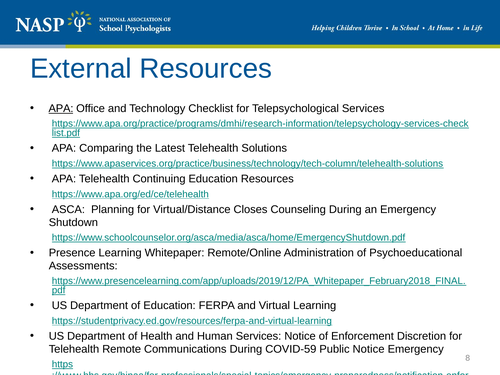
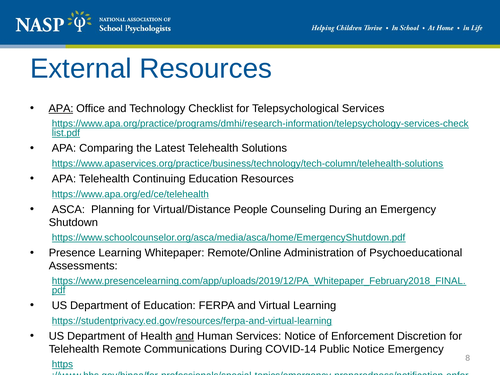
Closes: Closes -> People
and at (185, 336) underline: none -> present
COVID-59: COVID-59 -> COVID-14
